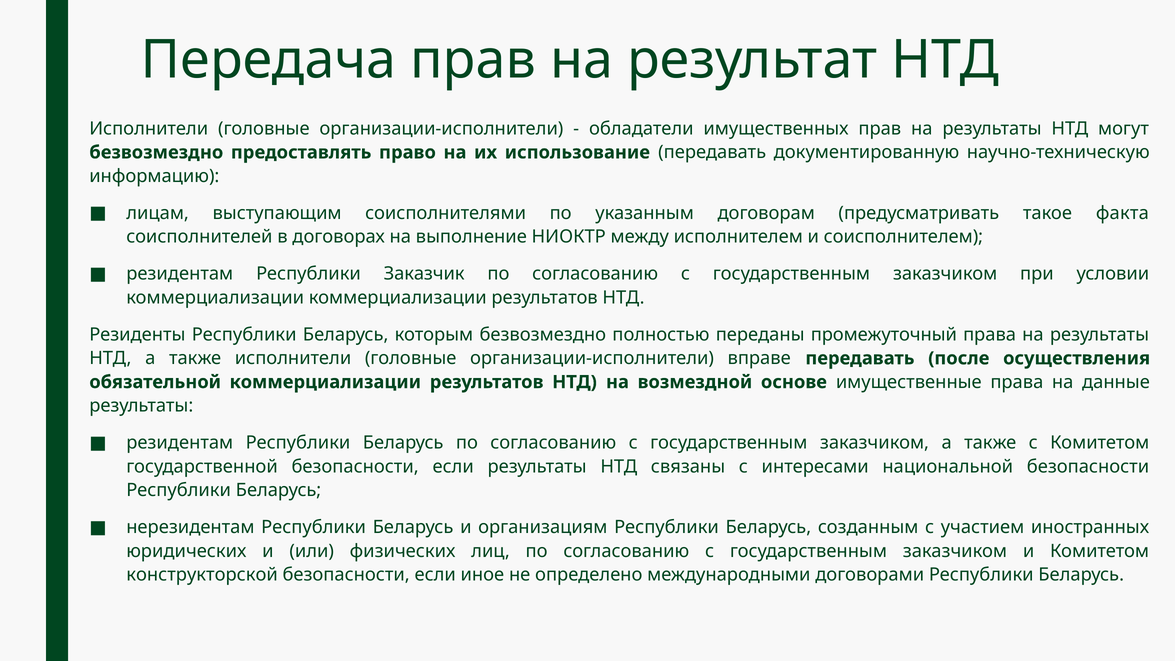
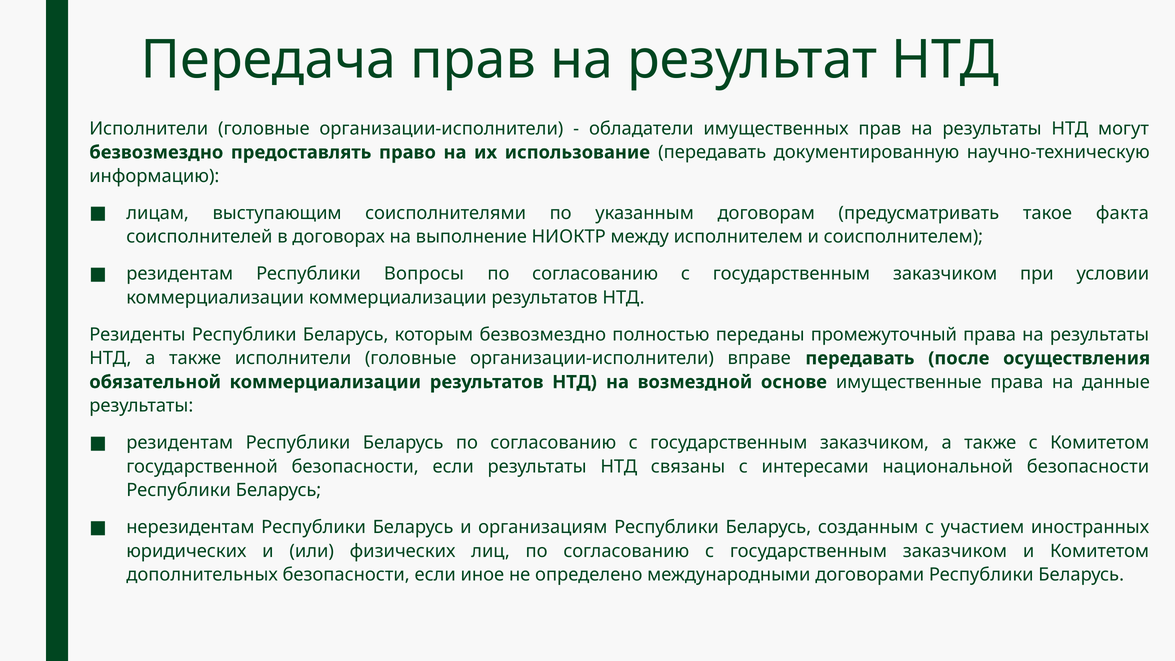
Заказчик: Заказчик -> Вопросы
конструкторской: конструкторской -> дополнительных
